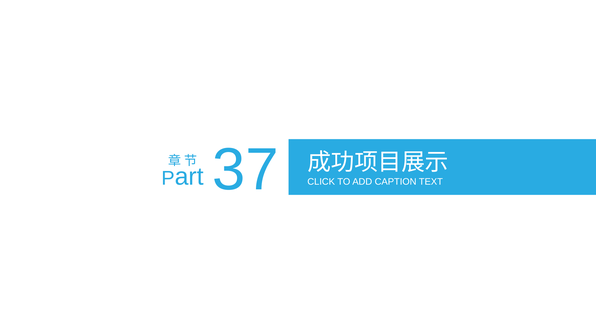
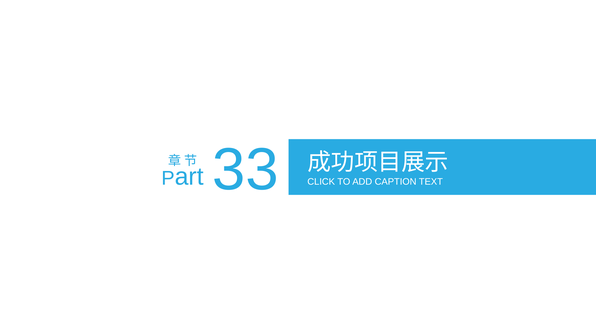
37: 37 -> 33
